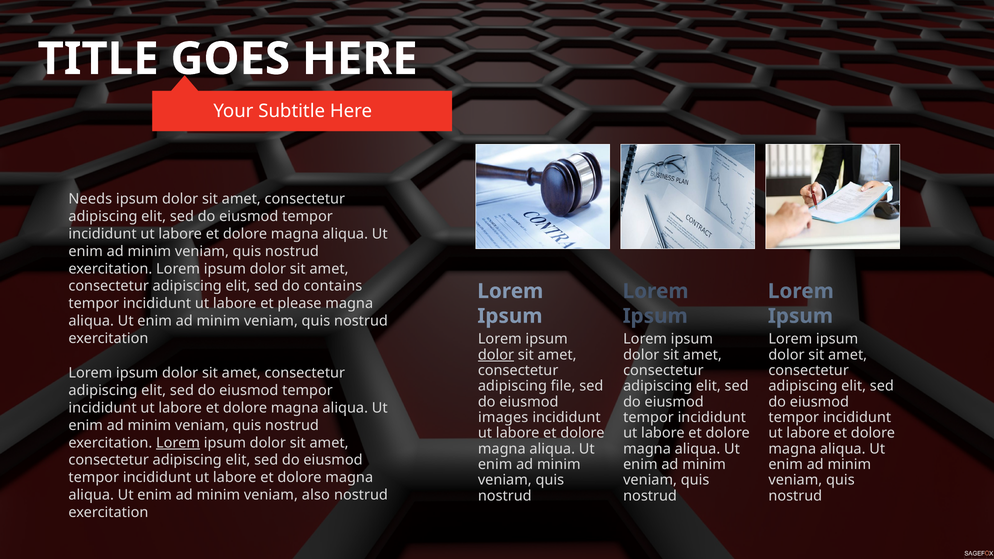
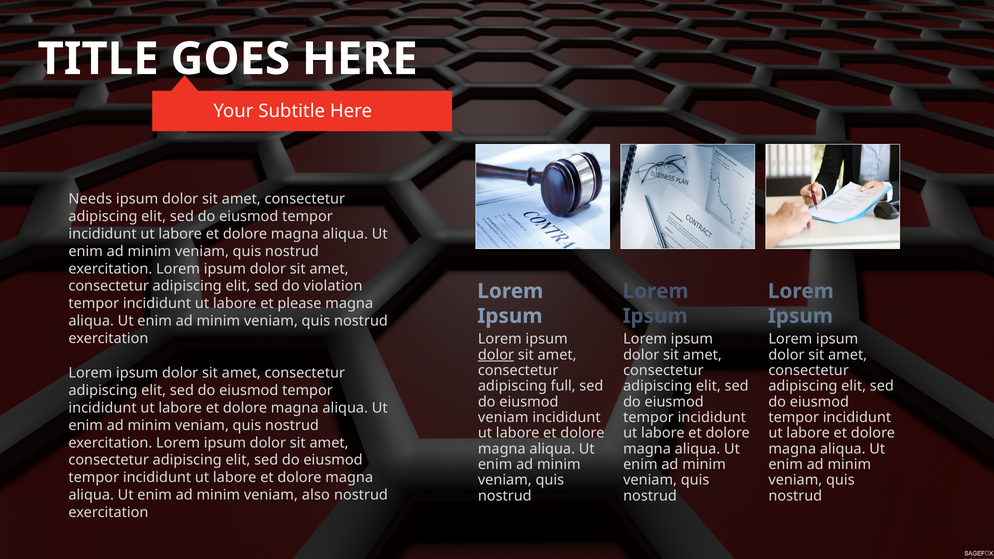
contains: contains -> violation
file: file -> full
images at (503, 418): images -> veniam
Lorem at (178, 443) underline: present -> none
